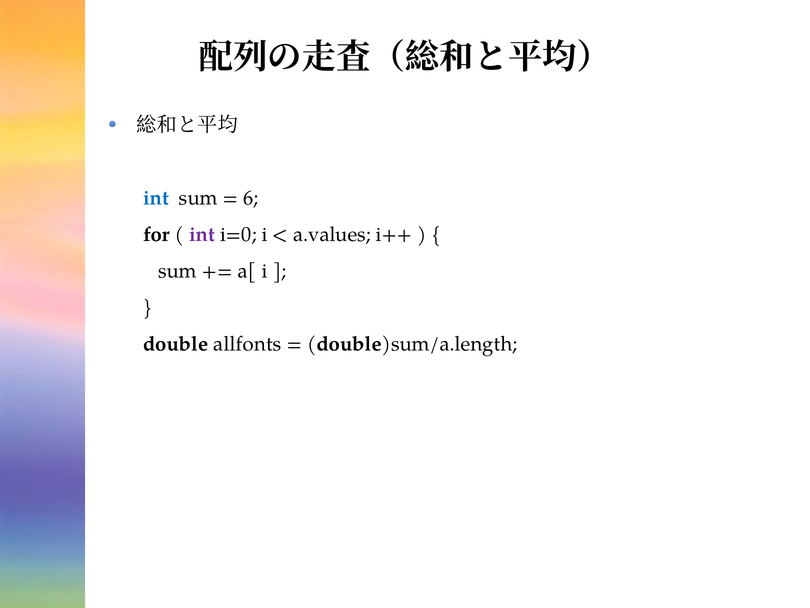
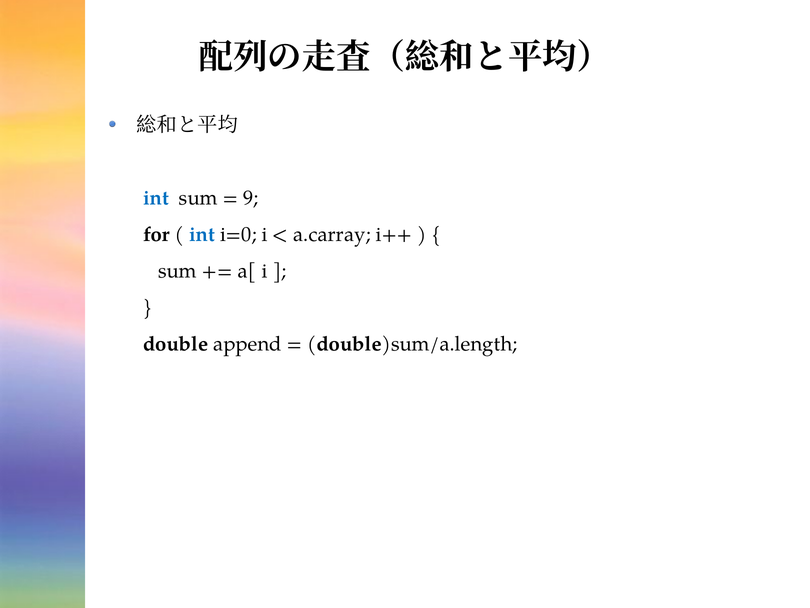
6: 6 -> 9
int at (202, 234) colour: purple -> blue
a.values: a.values -> a.carray
allfonts: allfonts -> append
